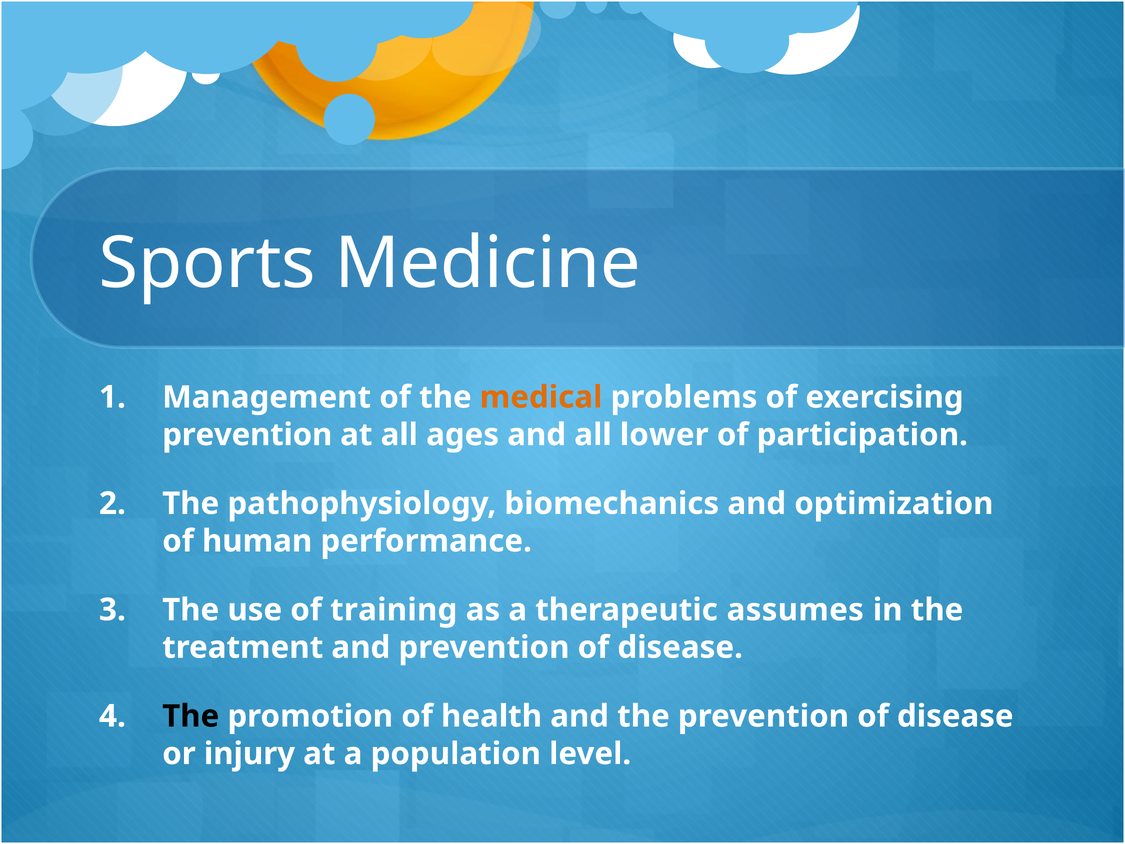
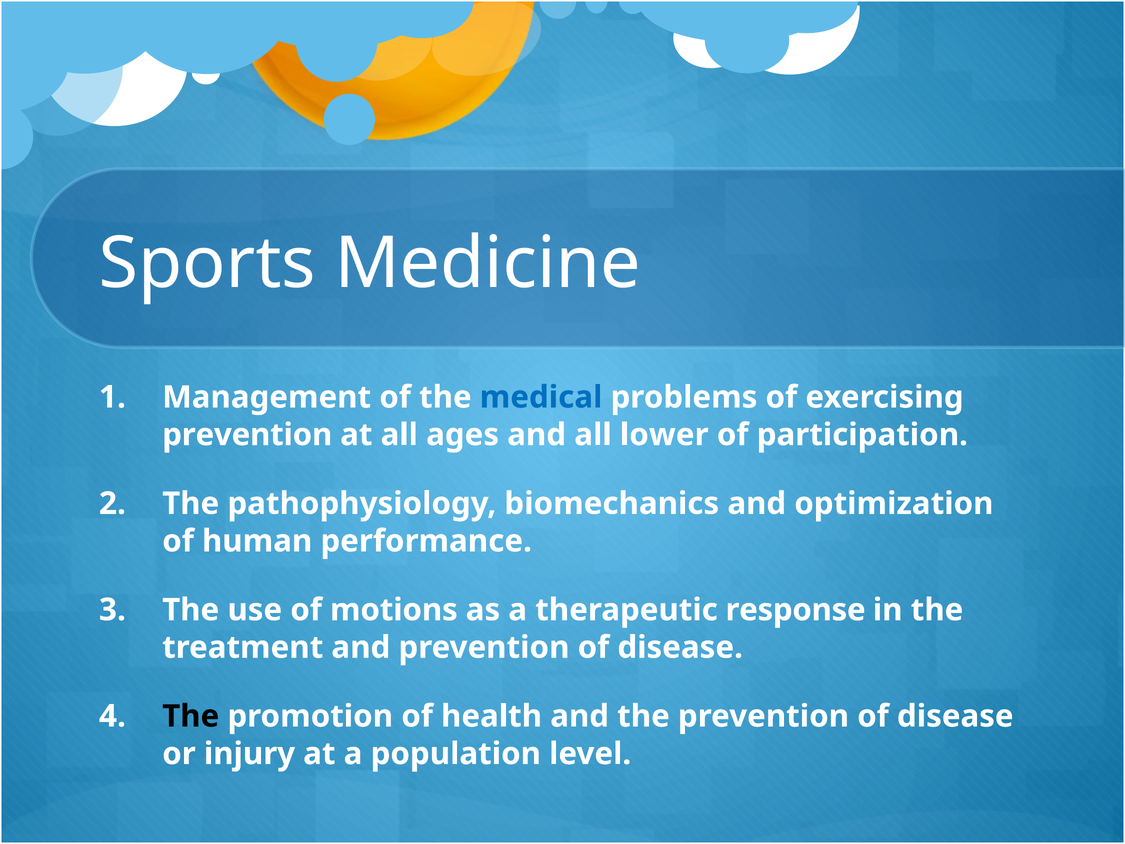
medical colour: orange -> blue
training: training -> motions
assumes: assumes -> response
